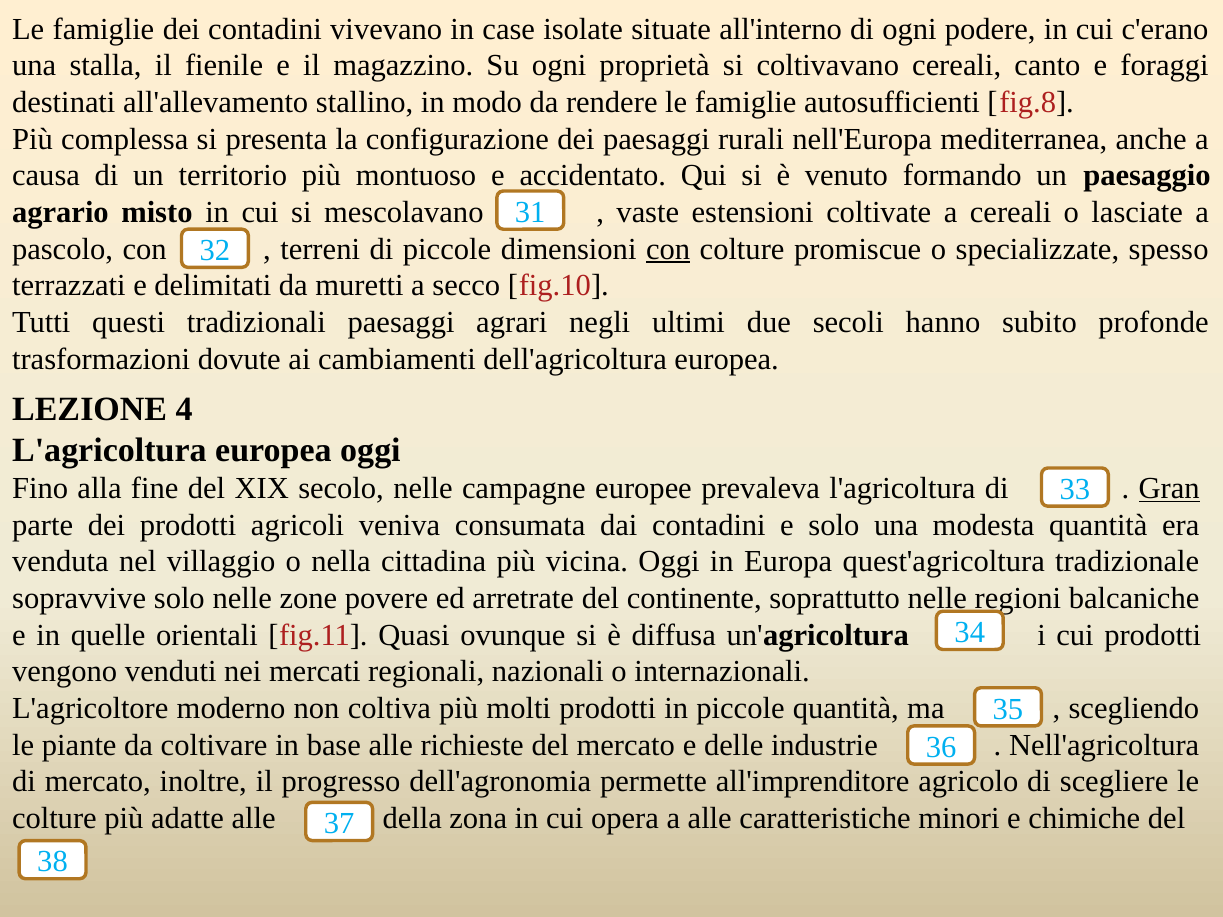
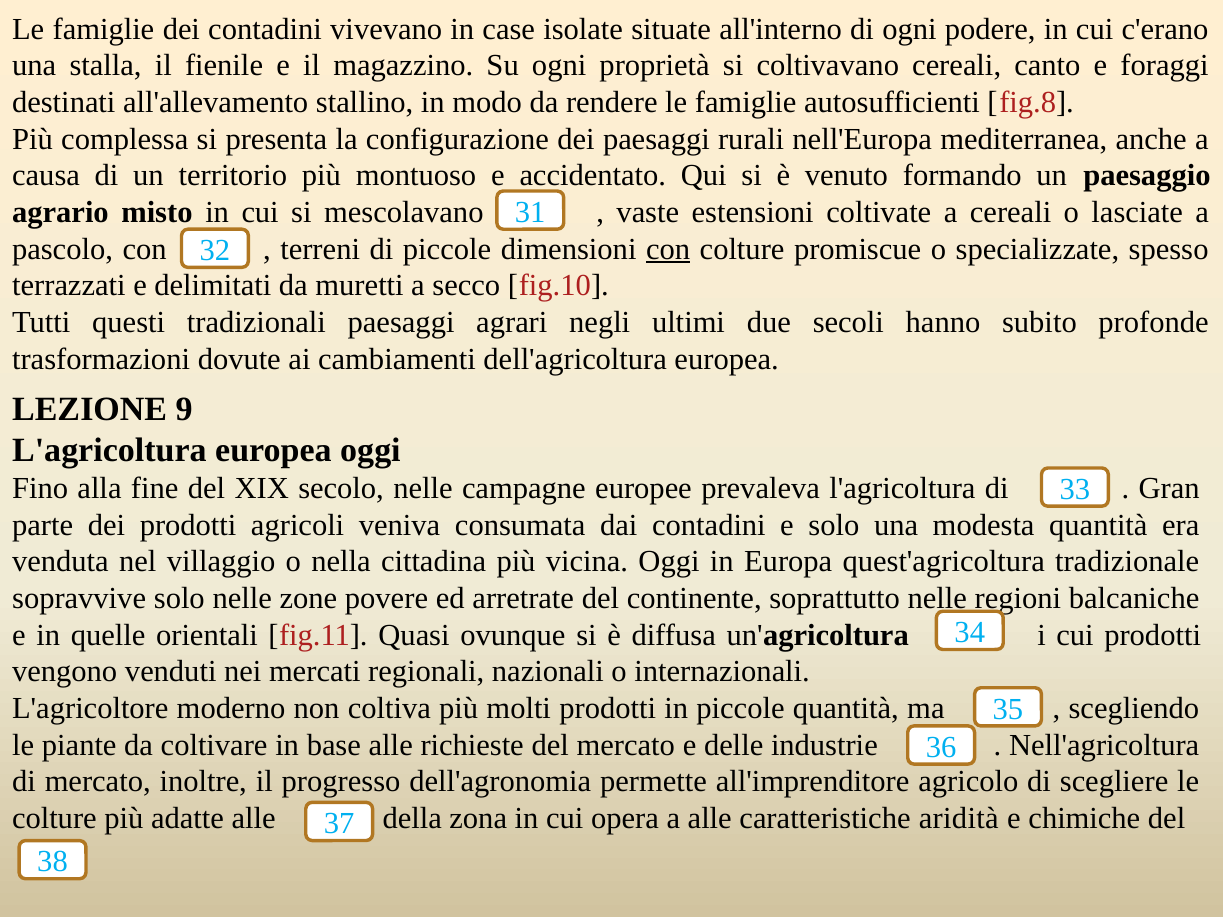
4: 4 -> 9
Gran underline: present -> none
minori: minori -> aridità
